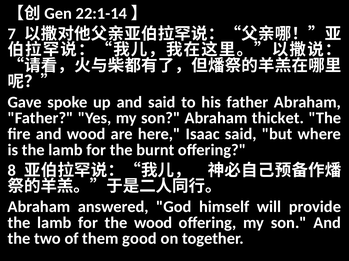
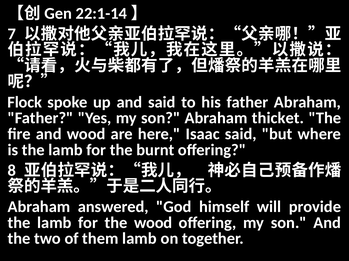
Gave: Gave -> Flock
them good: good -> lamb
